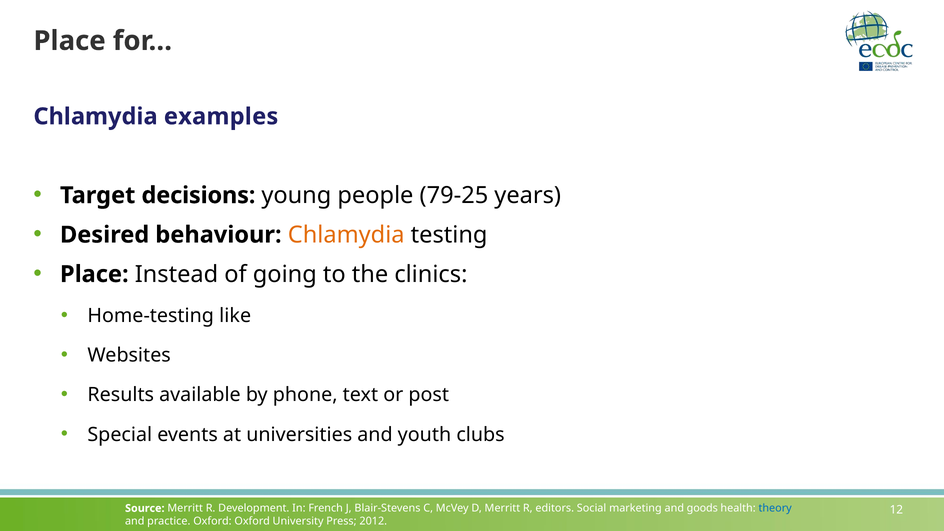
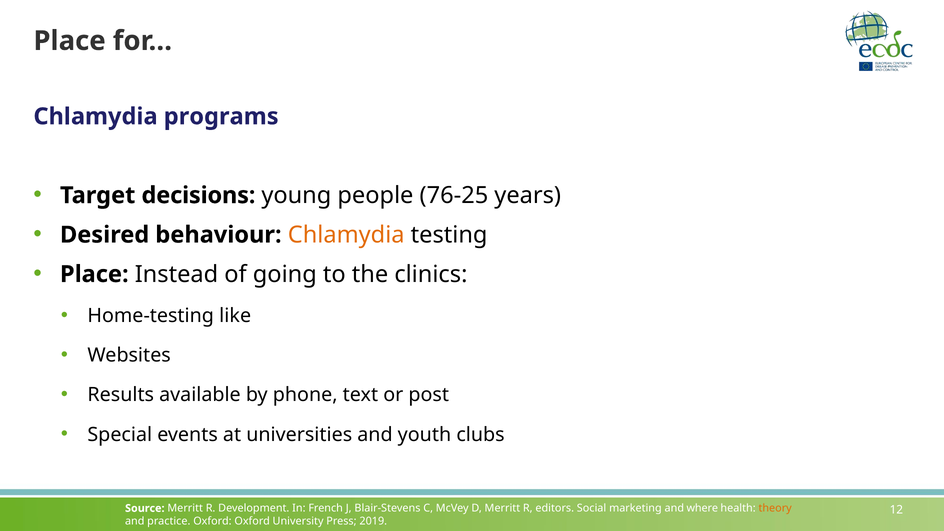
examples: examples -> programs
79-25: 79-25 -> 76-25
goods: goods -> where
theory colour: blue -> orange
2012: 2012 -> 2019
